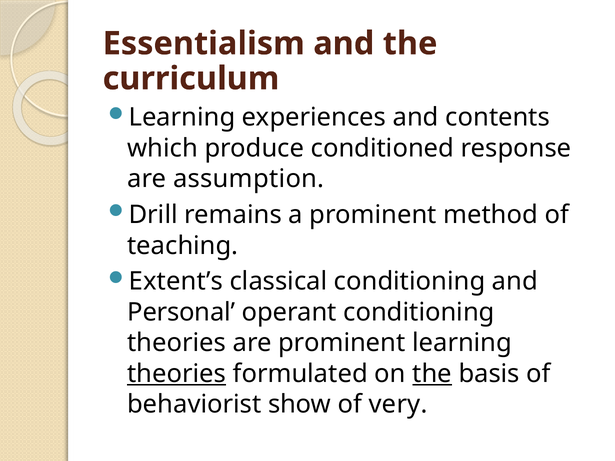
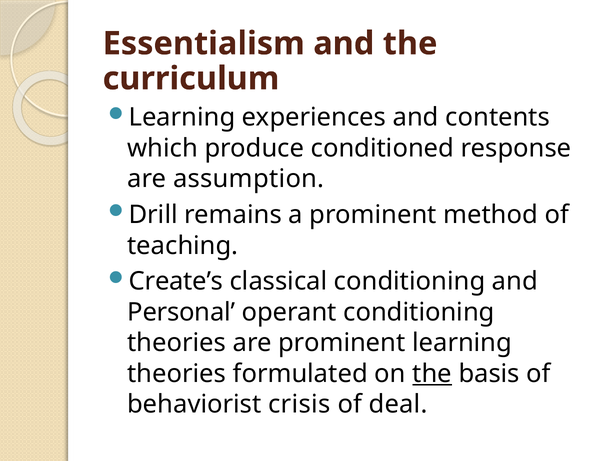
Extent’s: Extent’s -> Create’s
theories at (177, 374) underline: present -> none
show: show -> crisis
very: very -> deal
